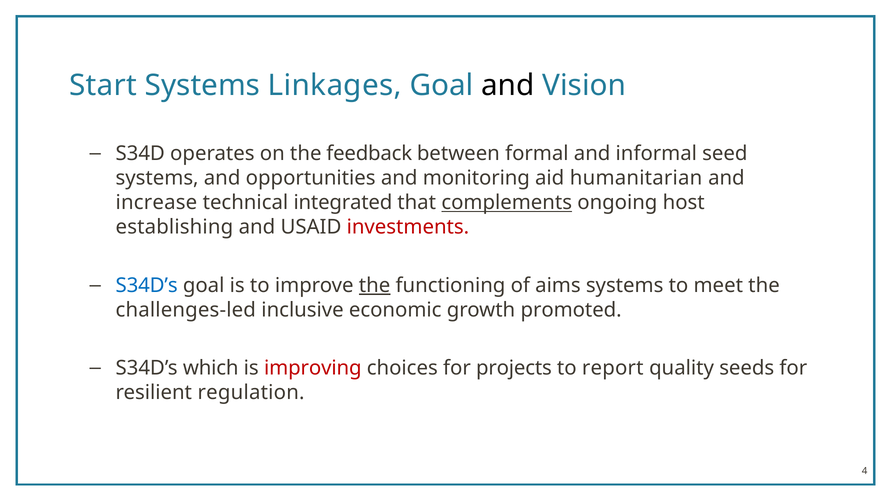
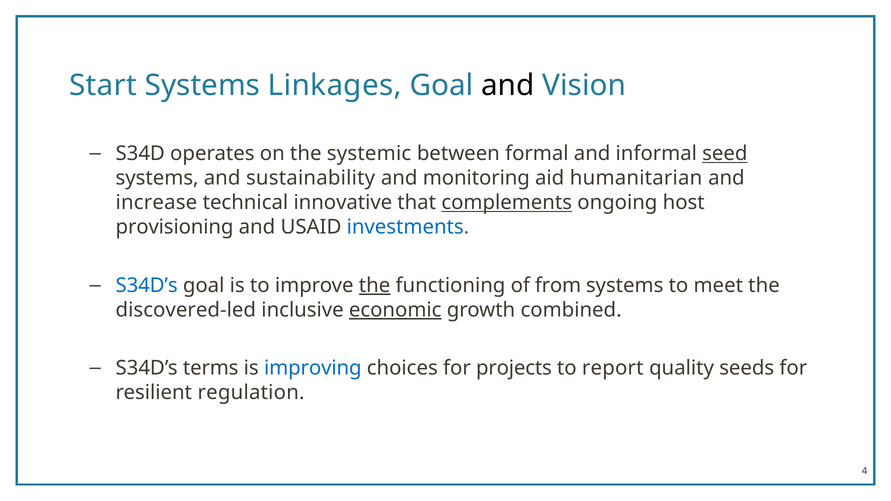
feedback: feedback -> systemic
seed underline: none -> present
opportunities: opportunities -> sustainability
integrated: integrated -> innovative
establishing: establishing -> provisioning
investments colour: red -> blue
aims: aims -> from
challenges-led: challenges-led -> discovered-led
economic underline: none -> present
promoted: promoted -> combined
which: which -> terms
improving colour: red -> blue
